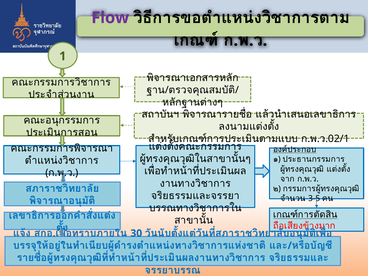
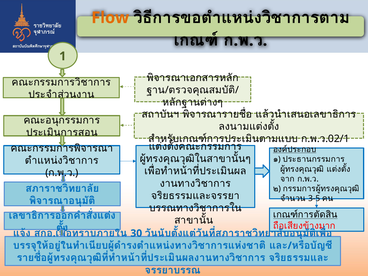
Flow colour: purple -> orange
